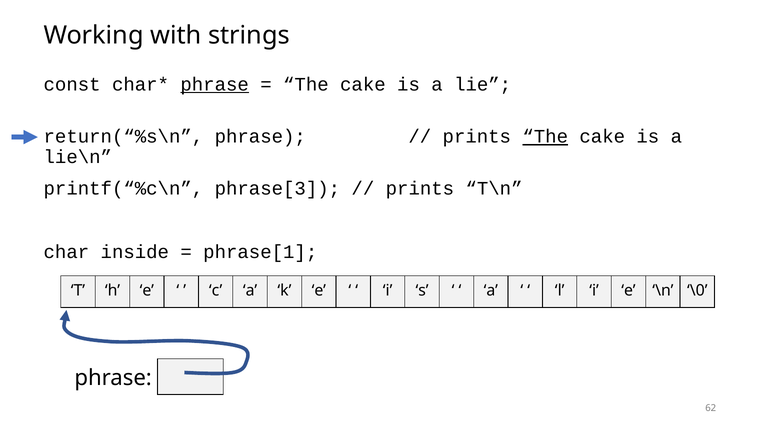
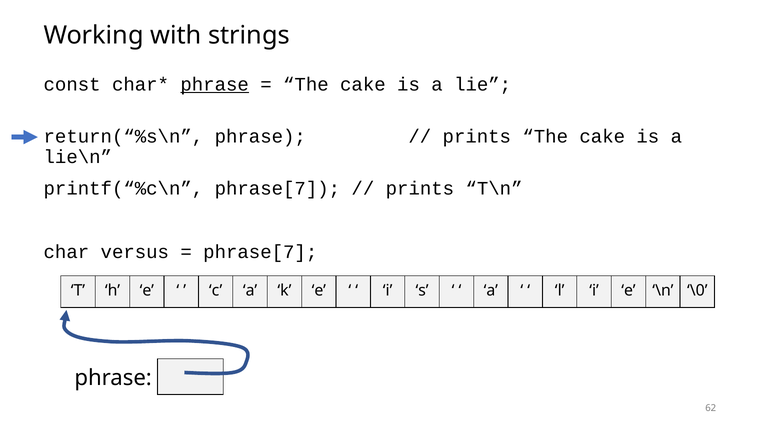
The at (545, 136) underline: present -> none
printf(“%c\n phrase[3: phrase[3 -> phrase[7
inside: inside -> versus
phrase[1 at (260, 252): phrase[1 -> phrase[7
